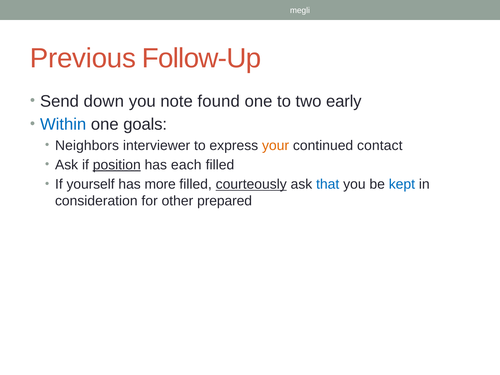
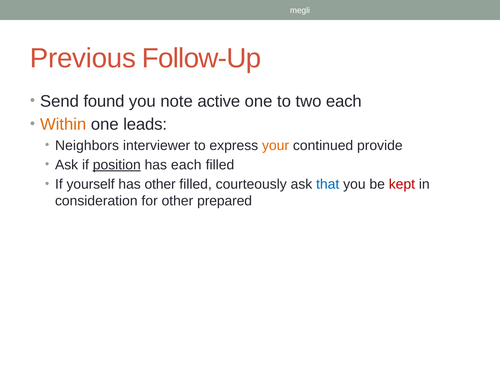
down: down -> found
found: found -> active
two early: early -> each
Within colour: blue -> orange
goals: goals -> leads
contact: contact -> provide
has more: more -> other
courteously underline: present -> none
kept colour: blue -> red
